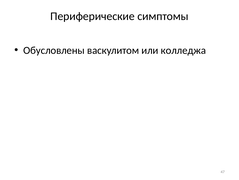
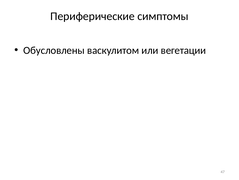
колледжа: колледжа -> вегетации
